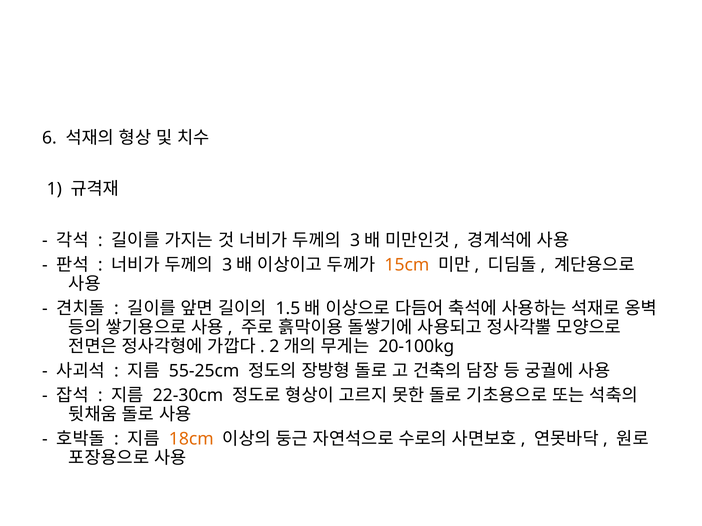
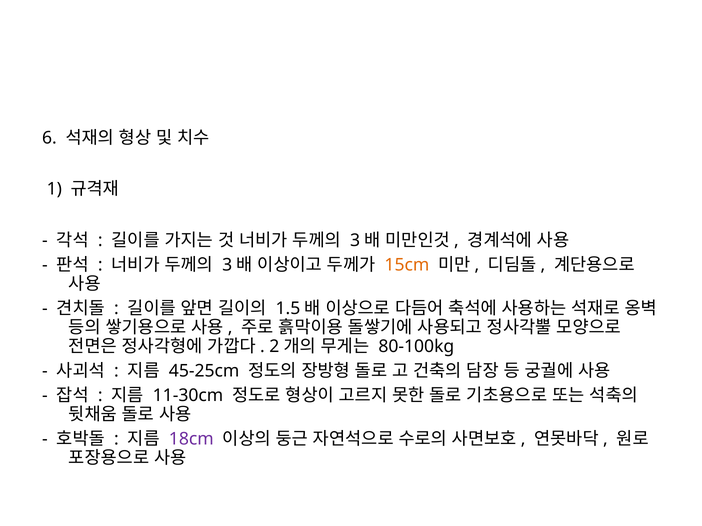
20-100kg: 20-100kg -> 80-100kg
55-25cm: 55-25cm -> 45-25cm
22-30cm: 22-30cm -> 11-30cm
18cm colour: orange -> purple
